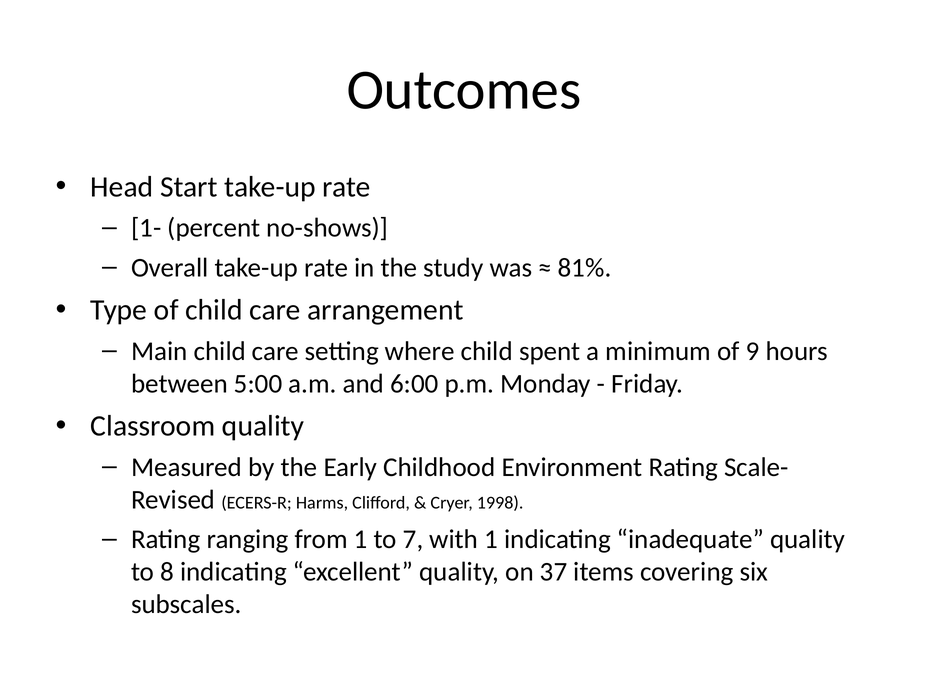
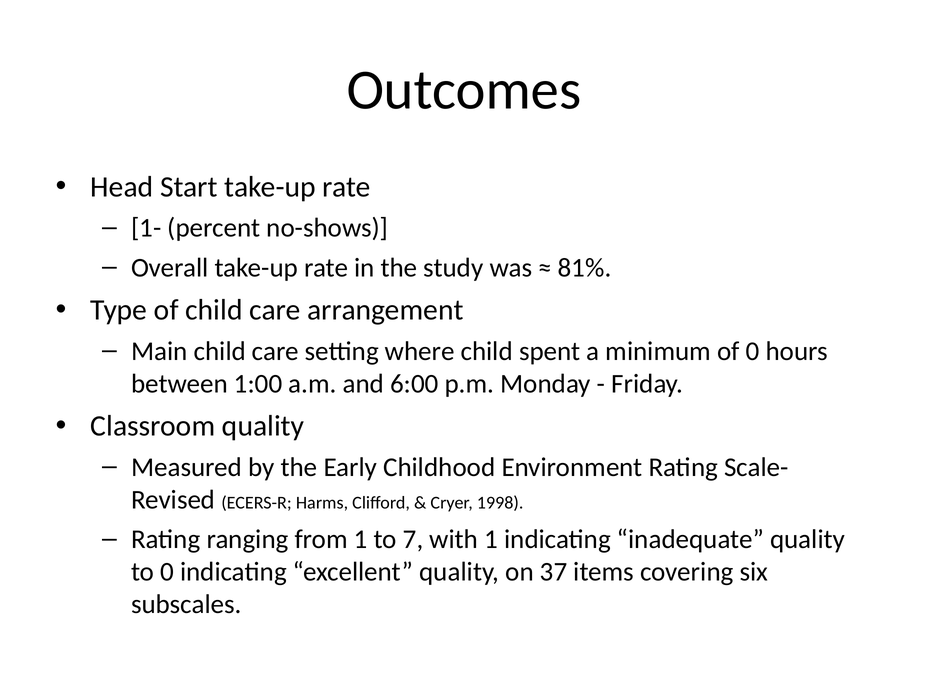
of 9: 9 -> 0
5:00: 5:00 -> 1:00
to 8: 8 -> 0
